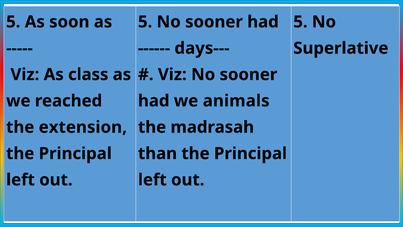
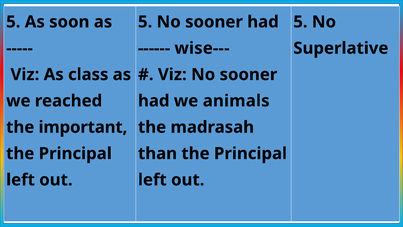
days---: days--- -> wise---
extension: extension -> important
